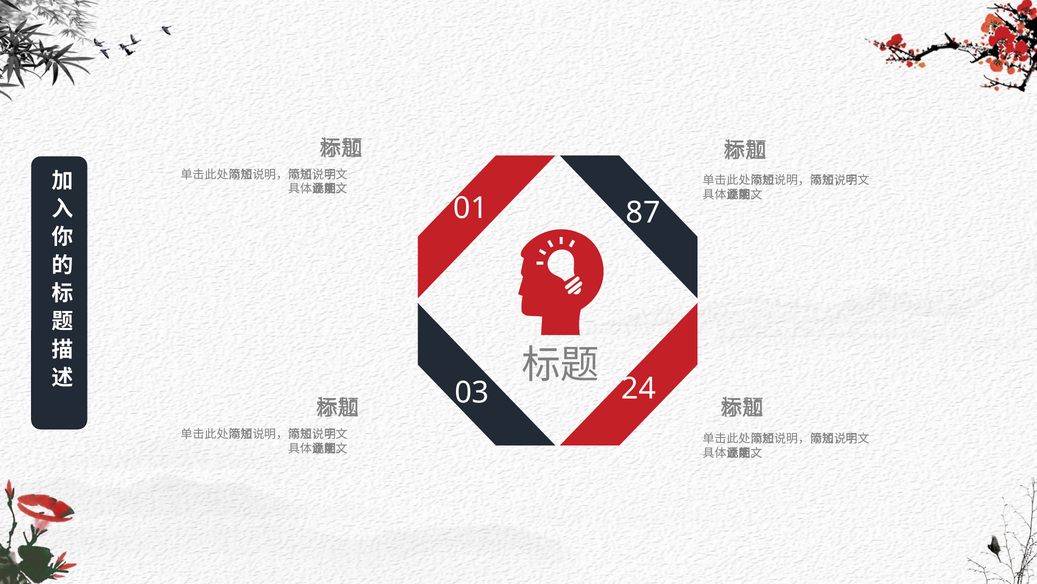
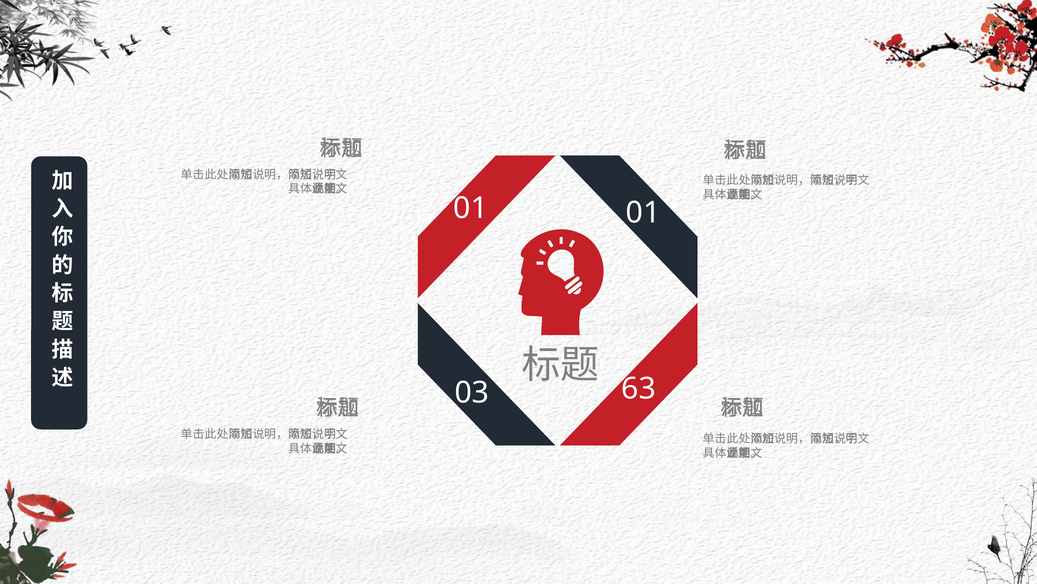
01 87: 87 -> 01
24: 24 -> 63
